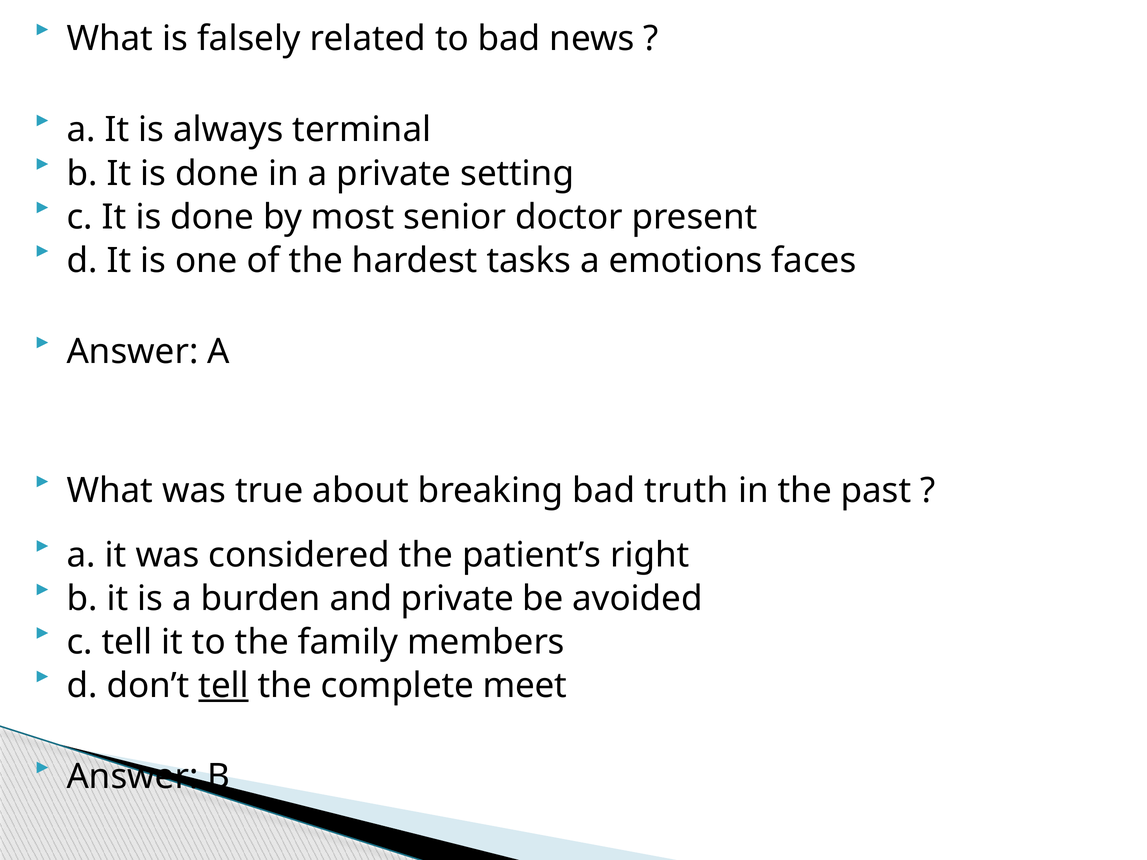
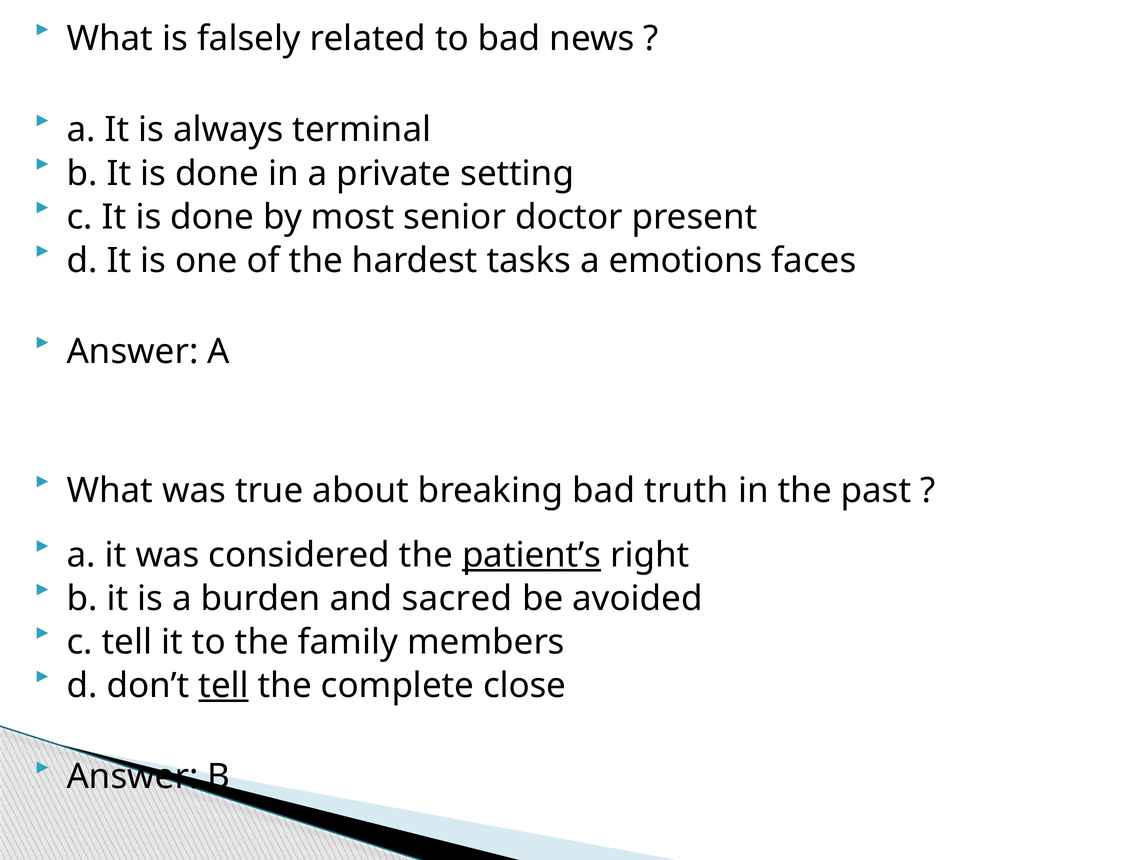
patient’s underline: none -> present
and private: private -> sacred
meet: meet -> close
